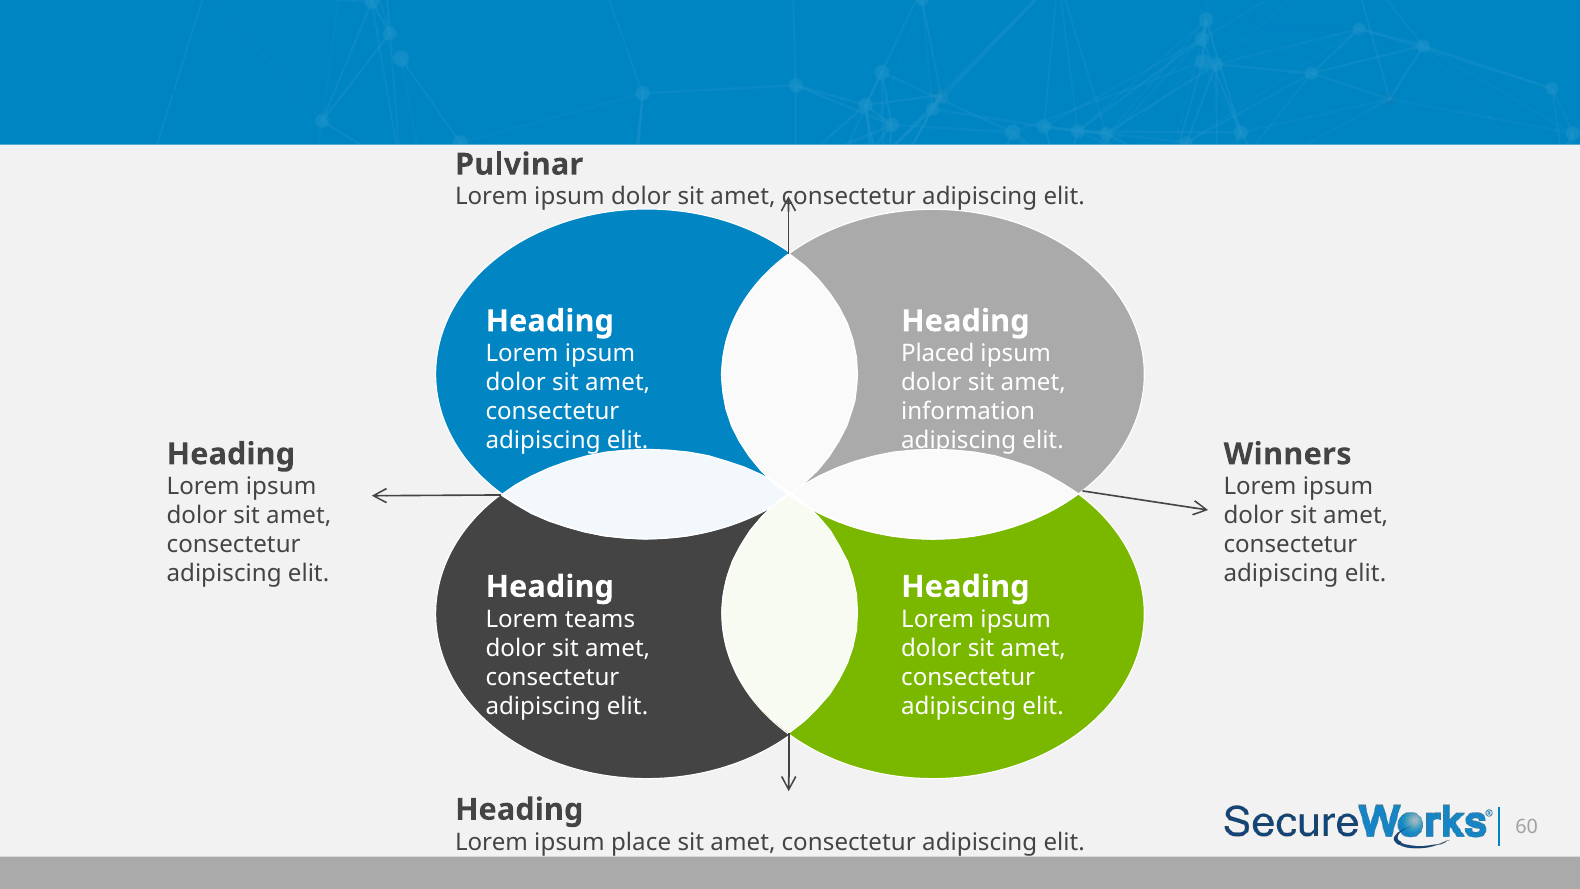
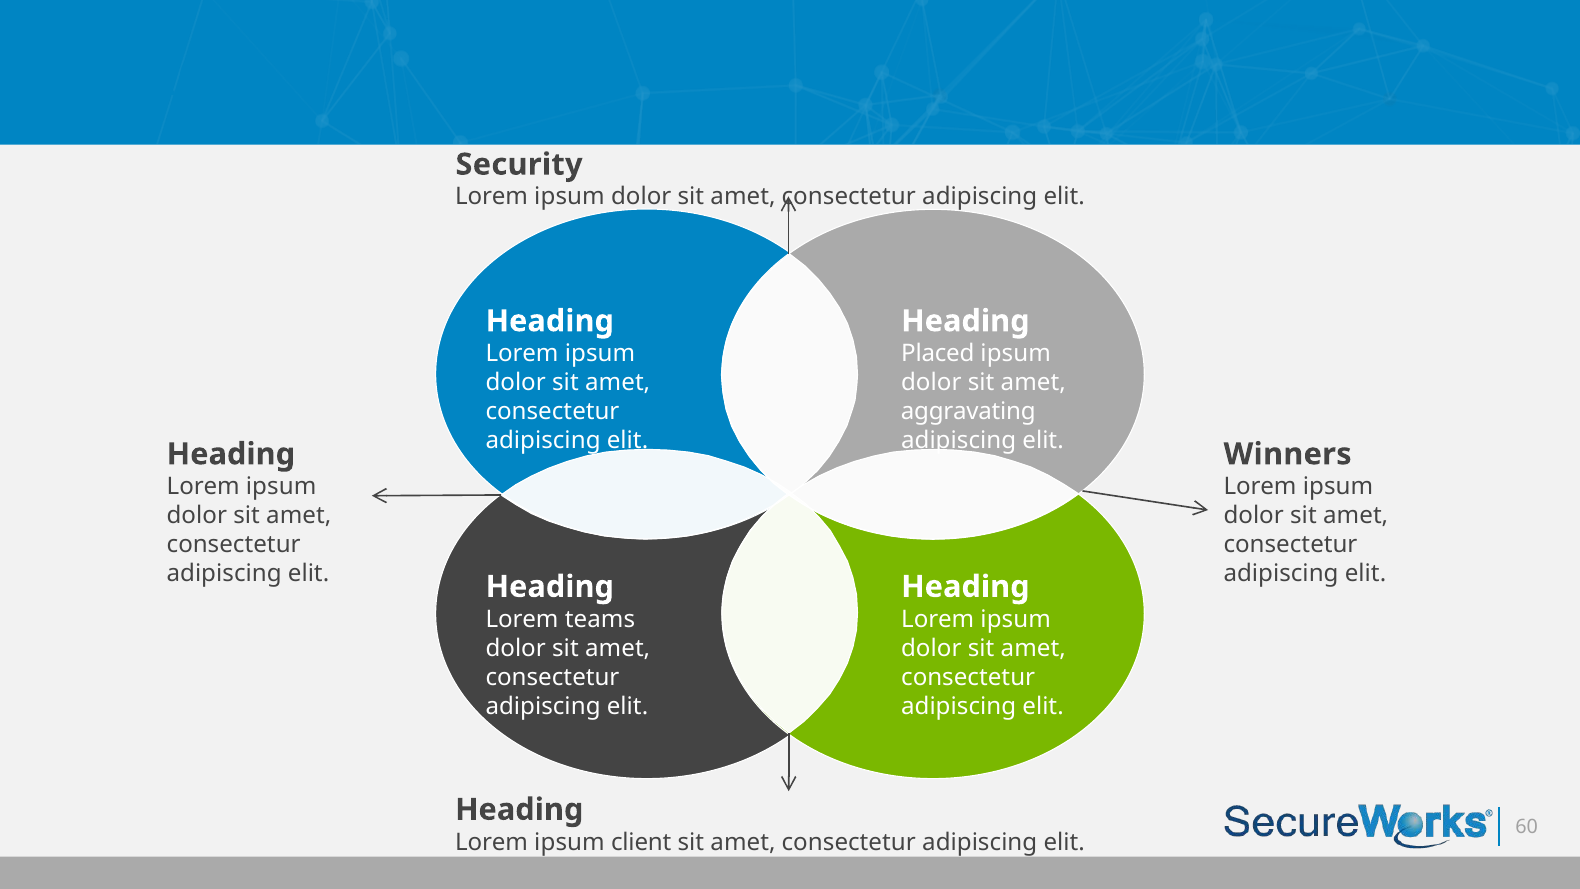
Pulvinar: Pulvinar -> Security
information: information -> aggravating
place: place -> client
